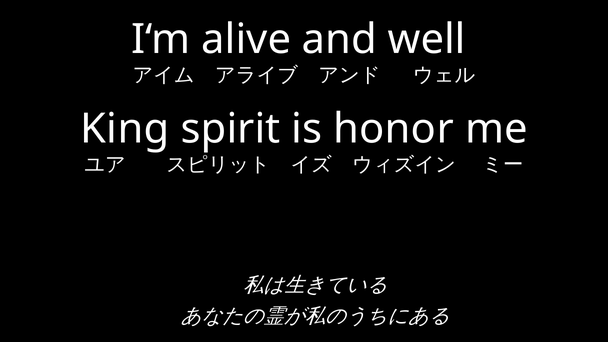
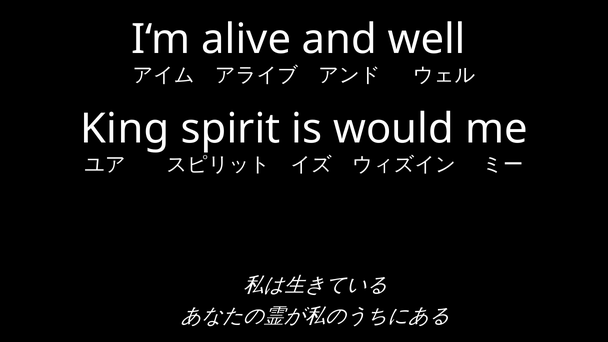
honor: honor -> would
